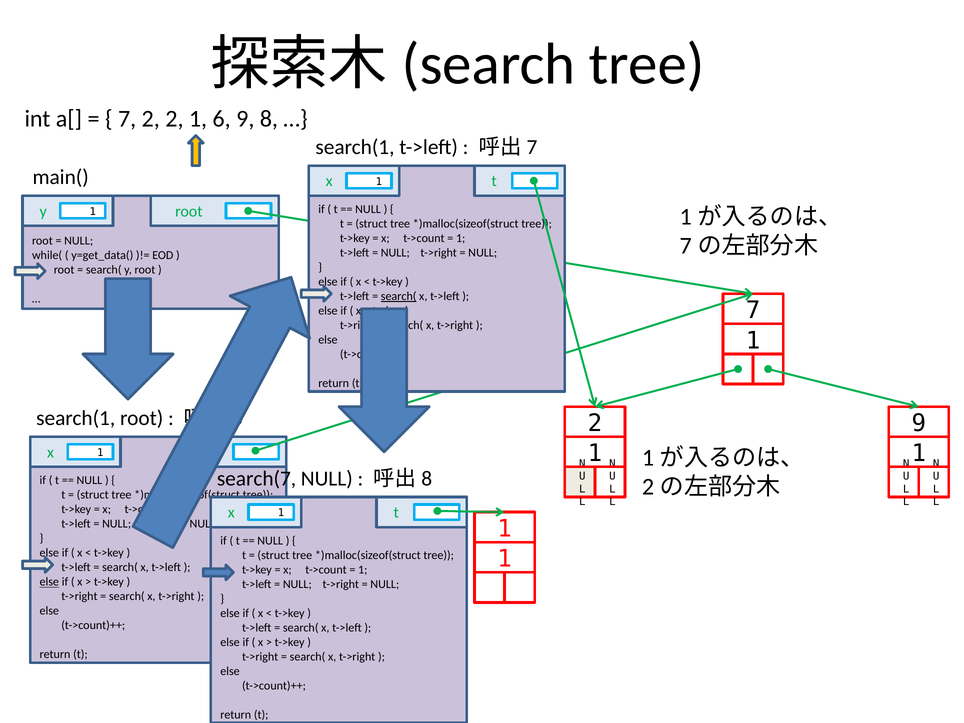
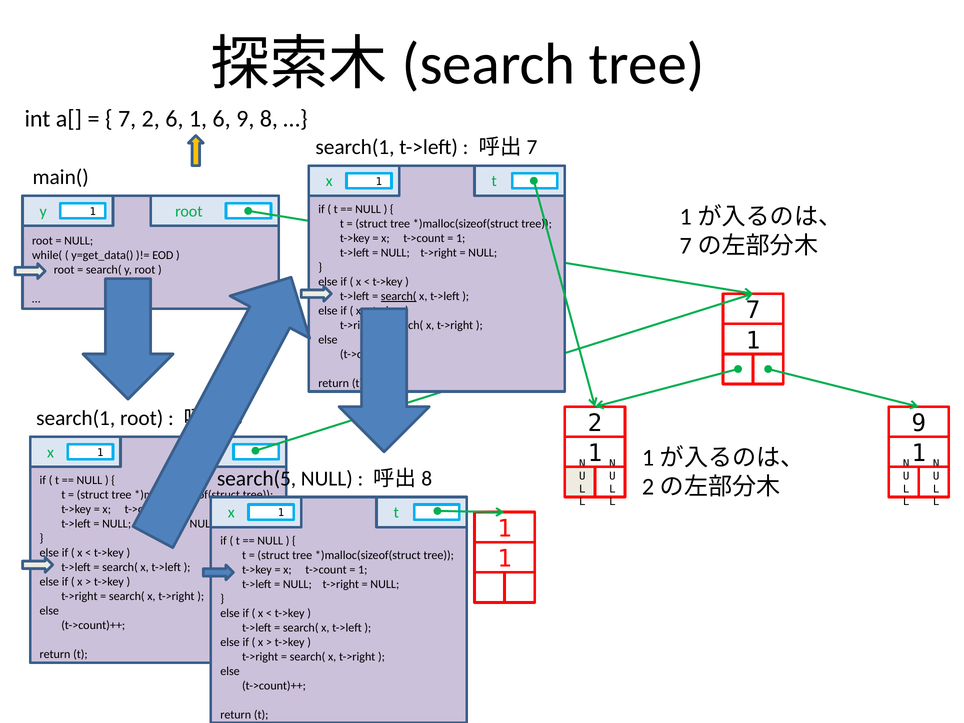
2 2: 2 -> 6
search(7: search(7 -> search(5
else at (49, 582) underline: present -> none
